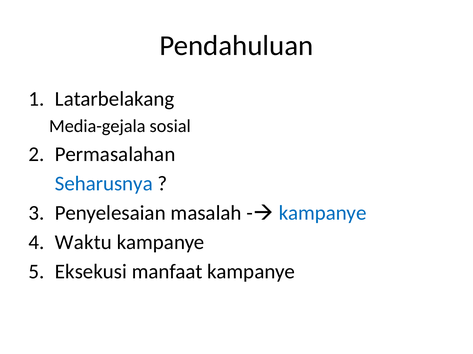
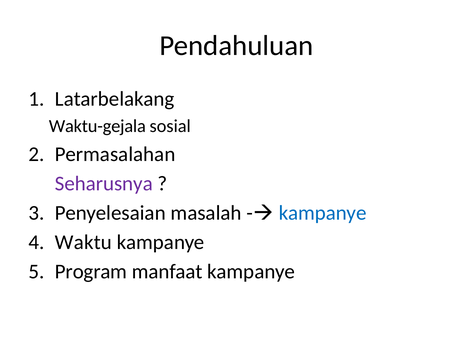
Media-gejala: Media-gejala -> Waktu-gejala
Seharusnya colour: blue -> purple
Eksekusi: Eksekusi -> Program
